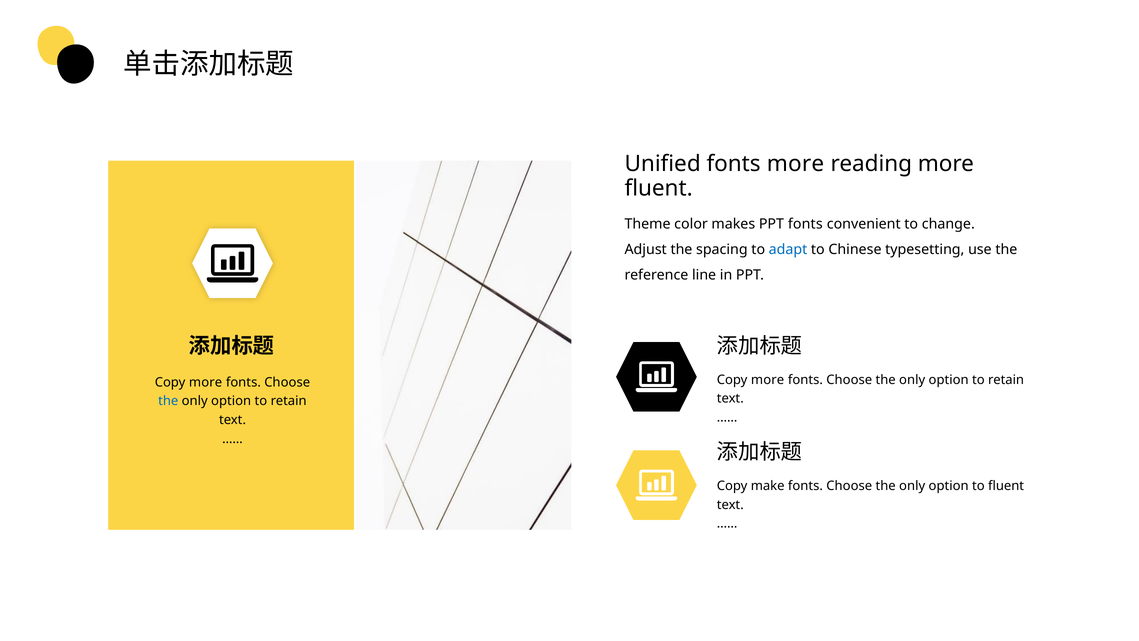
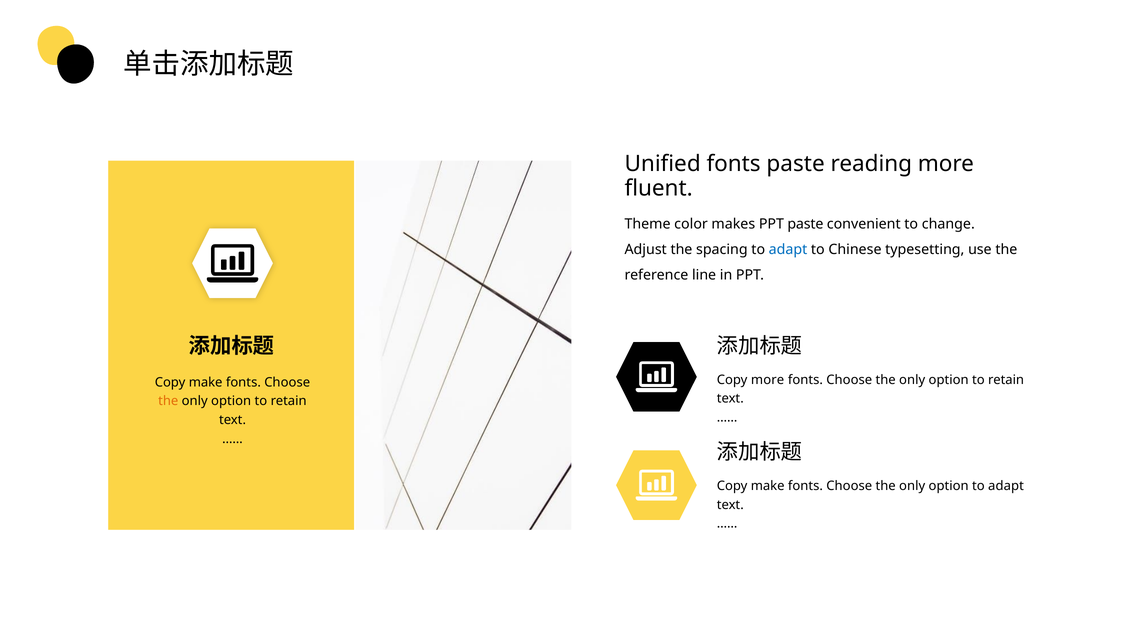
fonts more: more -> paste
PPT fonts: fonts -> paste
more at (206, 382): more -> make
the at (168, 401) colour: blue -> orange
option to fluent: fluent -> adapt
